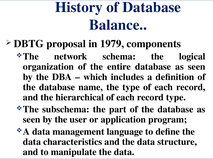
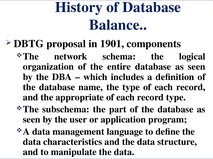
1979: 1979 -> 1901
hierarchical: hierarchical -> appropriate
